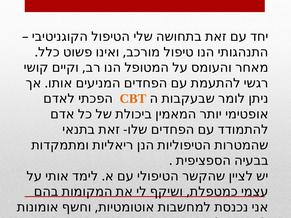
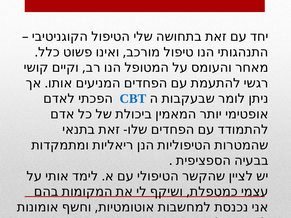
CBT colour: orange -> blue
